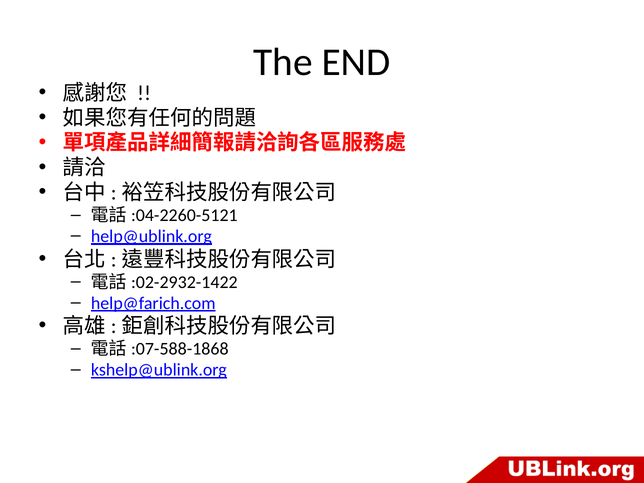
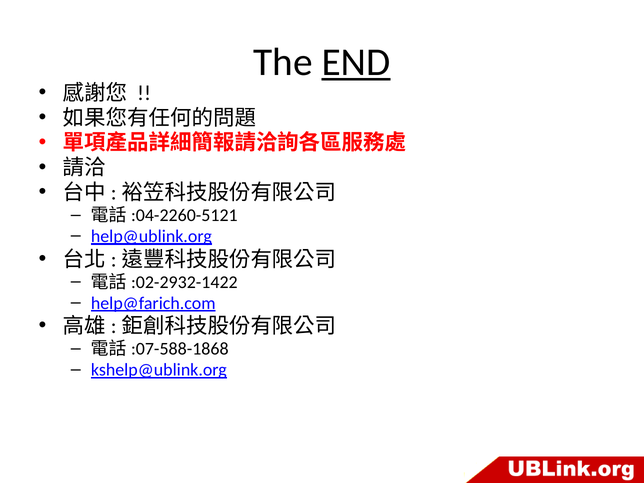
END underline: none -> present
